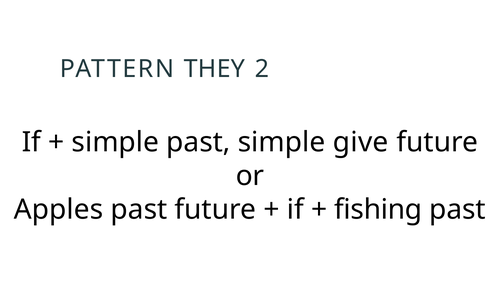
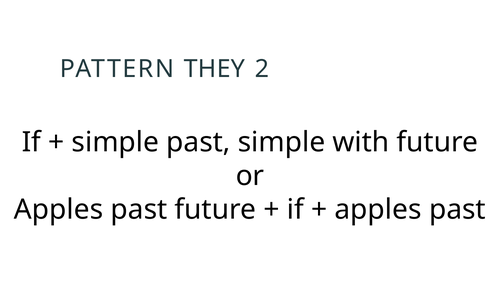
give: give -> with
fishing at (378, 210): fishing -> apples
